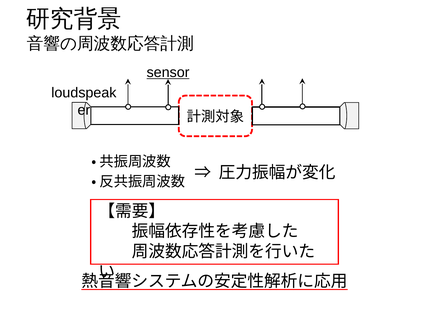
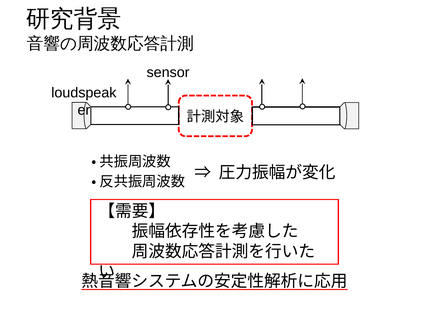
sensor underline: present -> none
